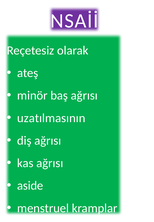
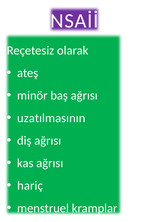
aside: aside -> hariç
